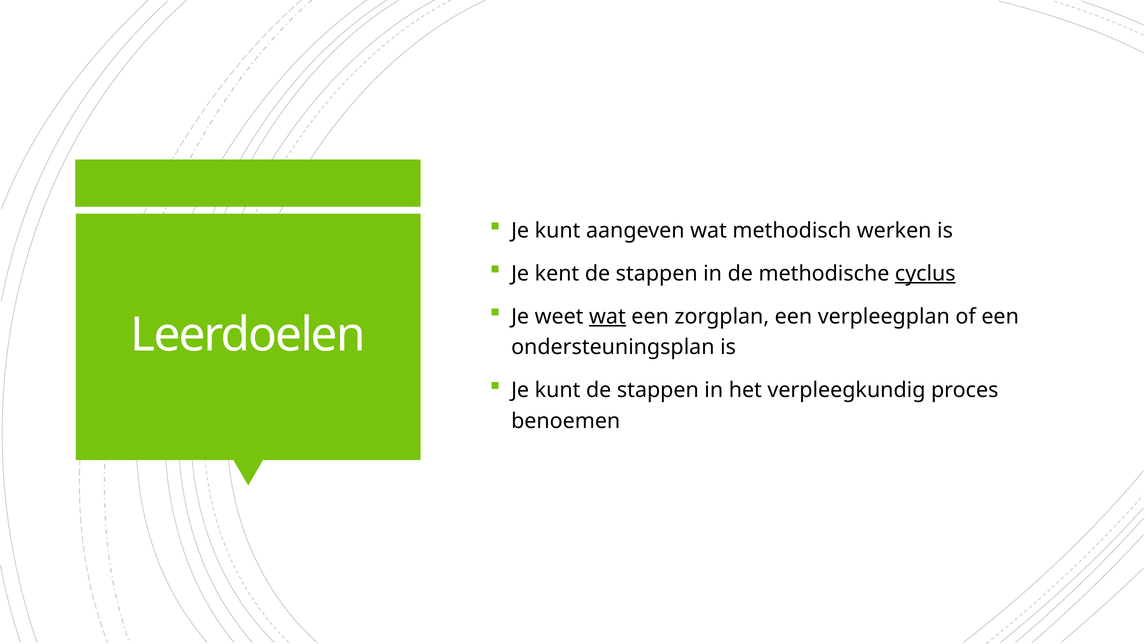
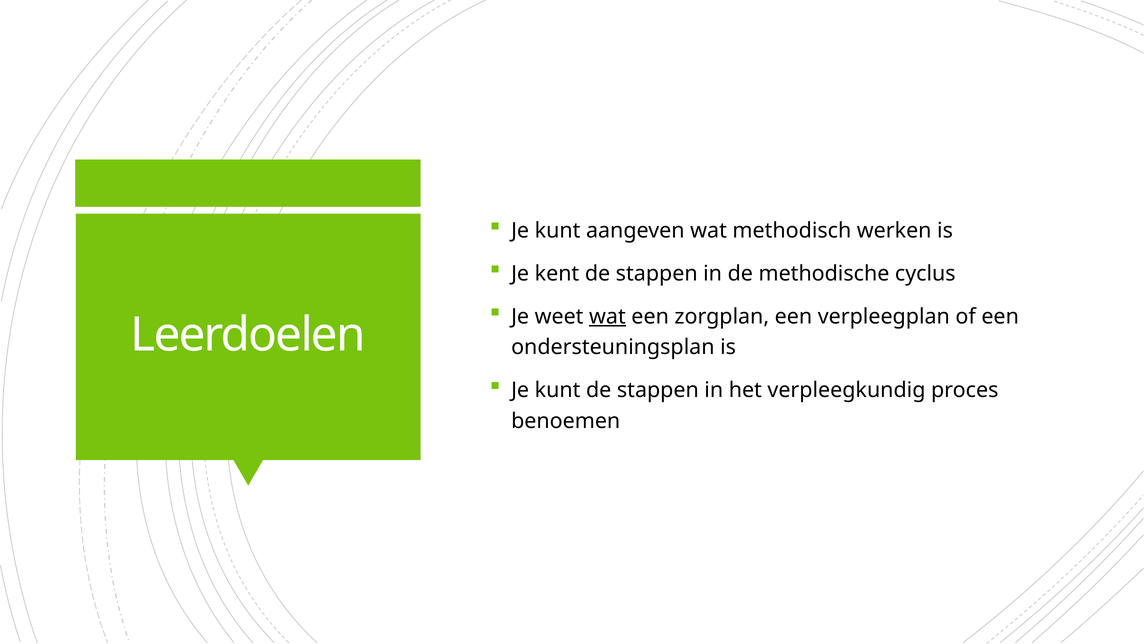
cyclus underline: present -> none
